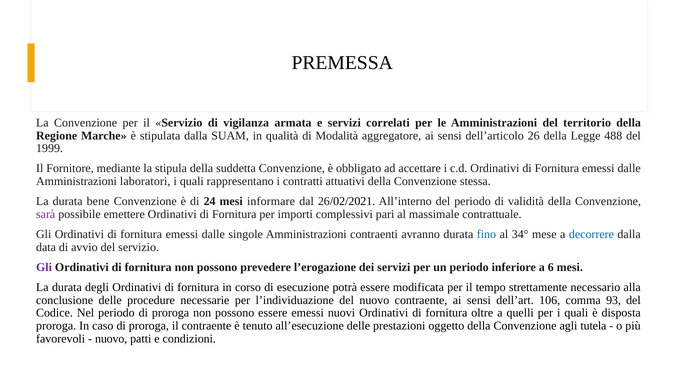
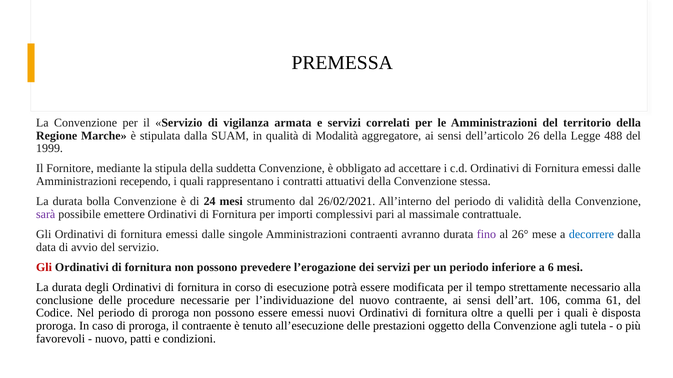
laboratori: laboratori -> recependo
bene: bene -> bolla
informare: informare -> strumento
fino colour: blue -> purple
34°: 34° -> 26°
Gli at (44, 268) colour: purple -> red
93: 93 -> 61
